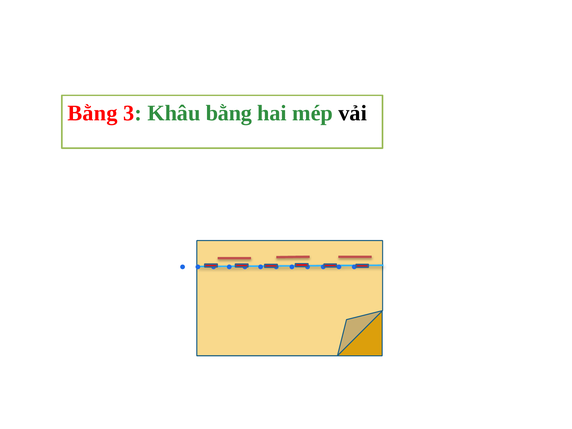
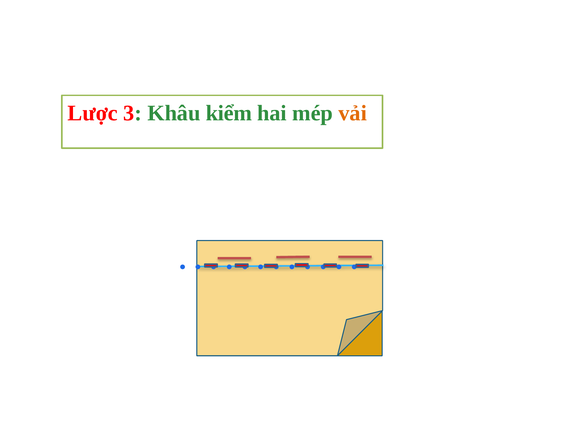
Bằng at (93, 113): Bằng -> Lược
Khâu bằng: bằng -> kiểm
vải colour: black -> orange
